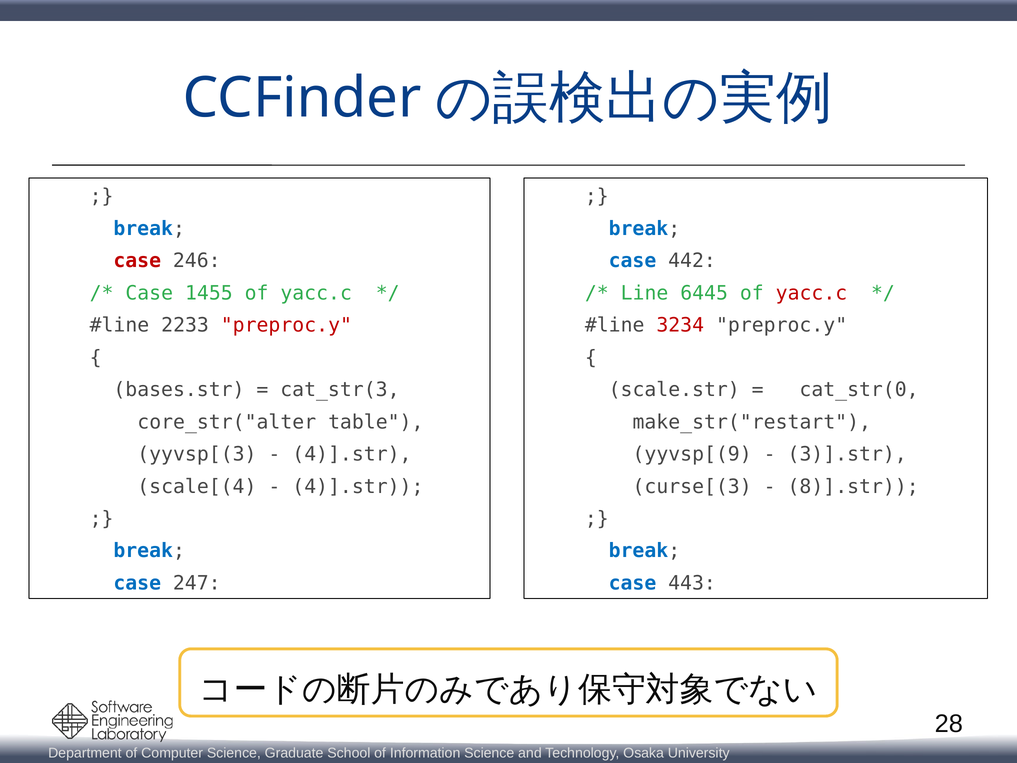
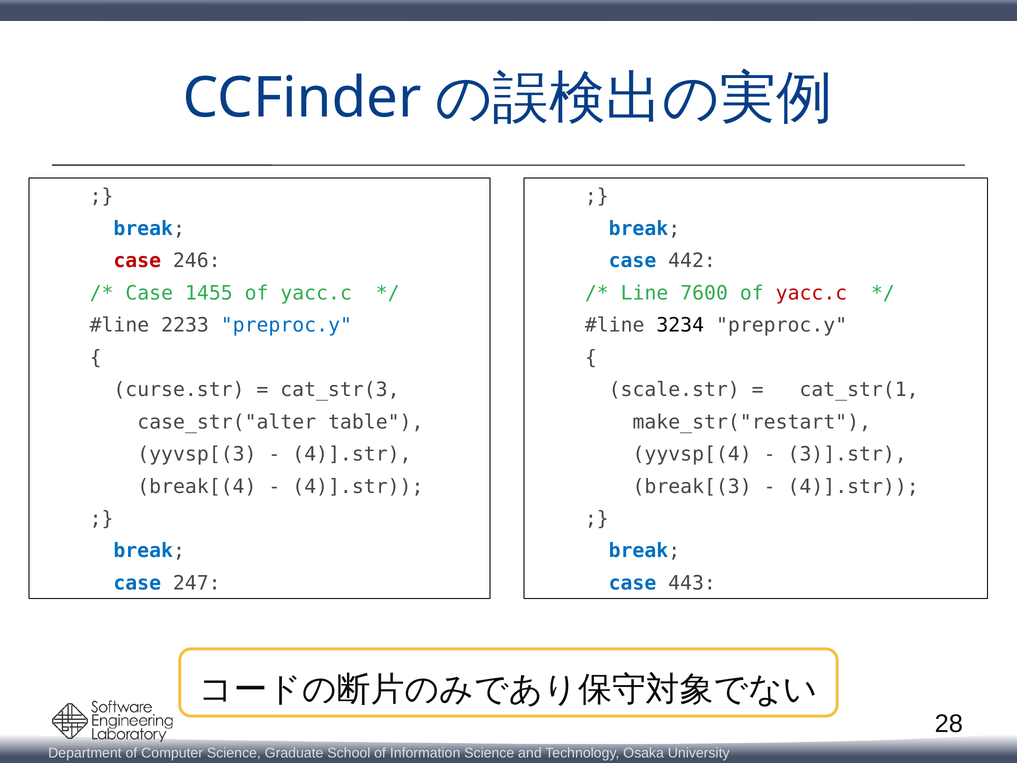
6445: 6445 -> 7600
preproc.y at (286, 325) colour: red -> blue
3234 colour: red -> black
bases.str: bases.str -> curse.str
cat_str(0: cat_str(0 -> cat_str(1
core_str("alter: core_str("alter -> case_str("alter
yyvsp[(9: yyvsp[(9 -> yyvsp[(4
scale[(4: scale[(4 -> break[(4
curse[(3: curse[(3 -> break[(3
8)].str at (853, 486): 8)].str -> 4)].str
